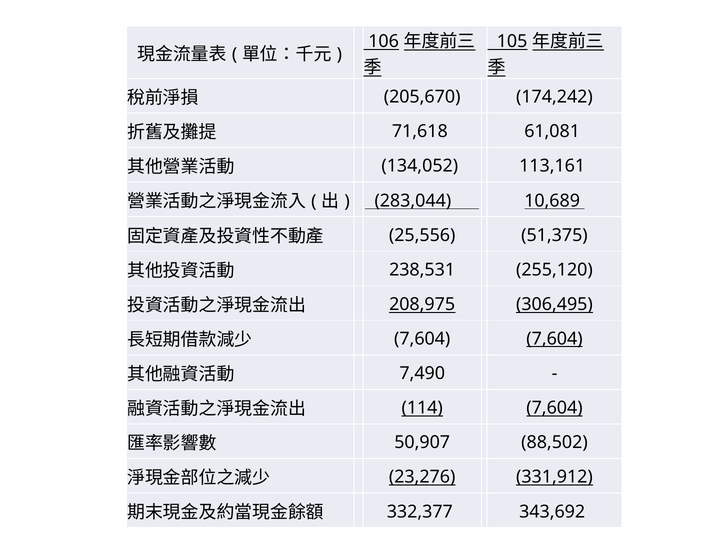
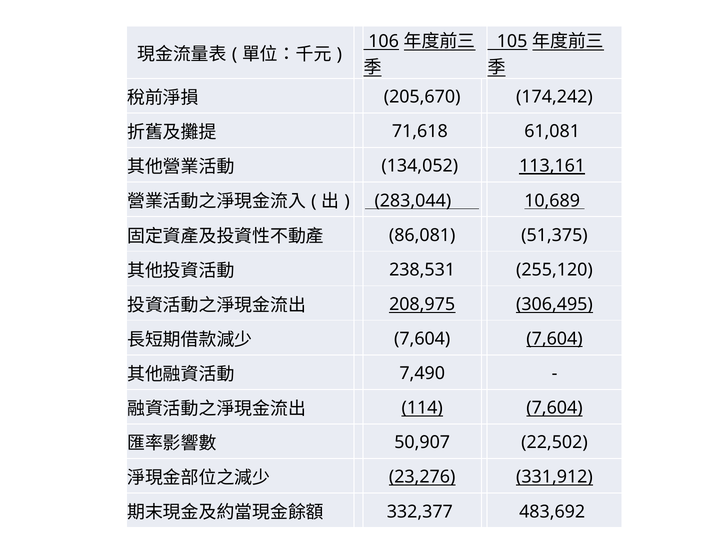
113,161 underline: none -> present
25,556: 25,556 -> 86,081
88,502: 88,502 -> 22,502
343,692: 343,692 -> 483,692
